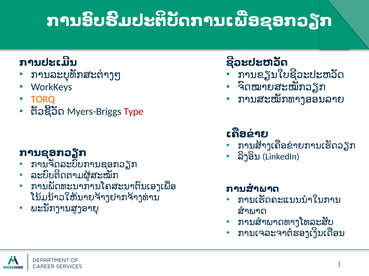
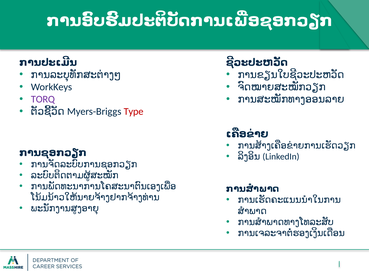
TORQ colour: orange -> purple
